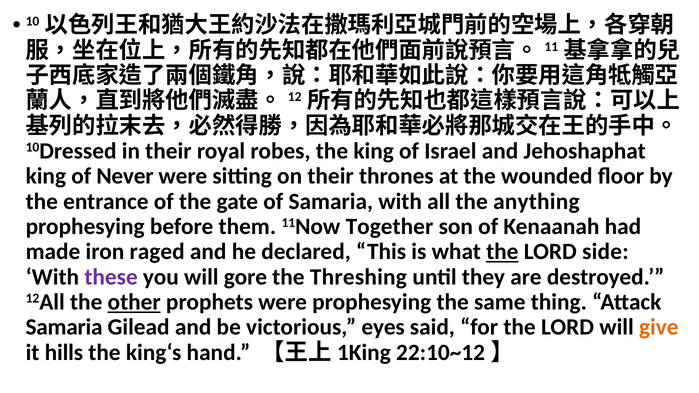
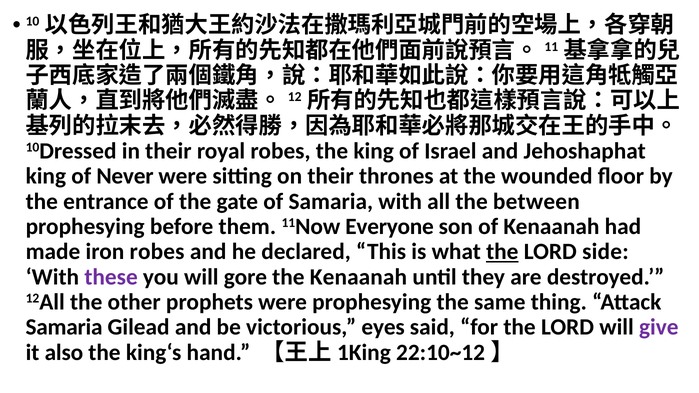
anything: anything -> between
Together: Together -> Everyone
iron raged: raged -> robes
the Threshing: Threshing -> Kenaanah
other underline: present -> none
give colour: orange -> purple
hills: hills -> also
